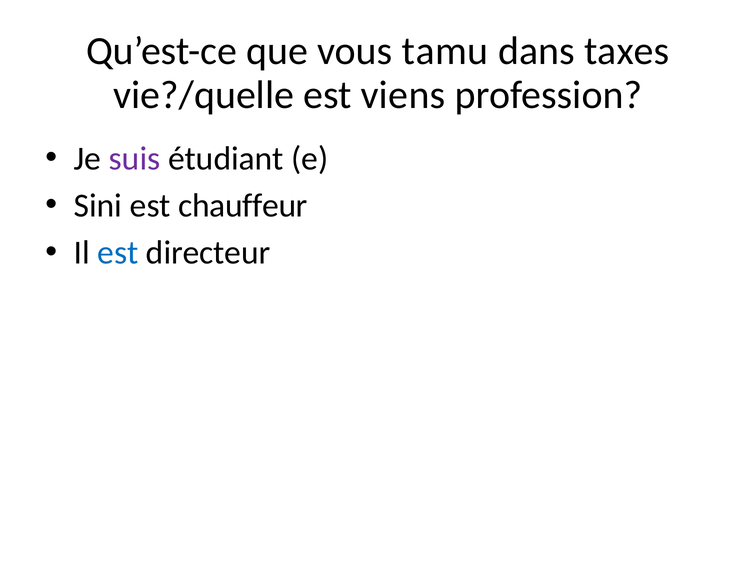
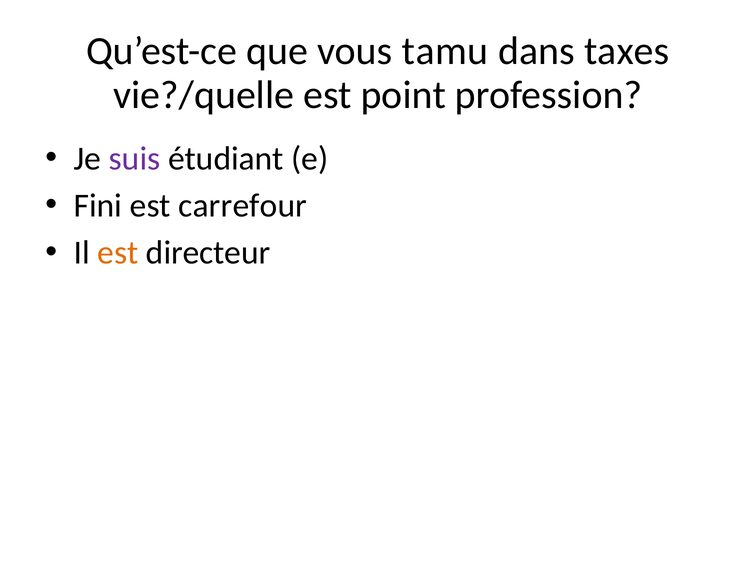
viens: viens -> point
Sini: Sini -> Fini
chauffeur: chauffeur -> carrefour
est at (118, 253) colour: blue -> orange
